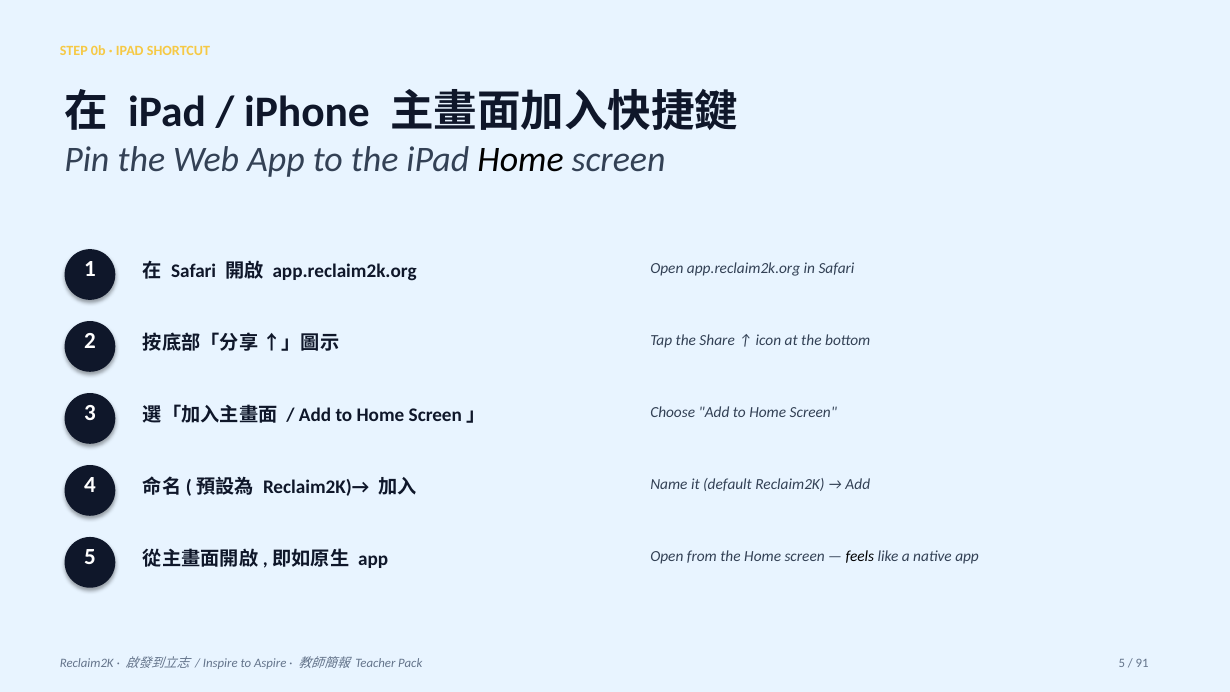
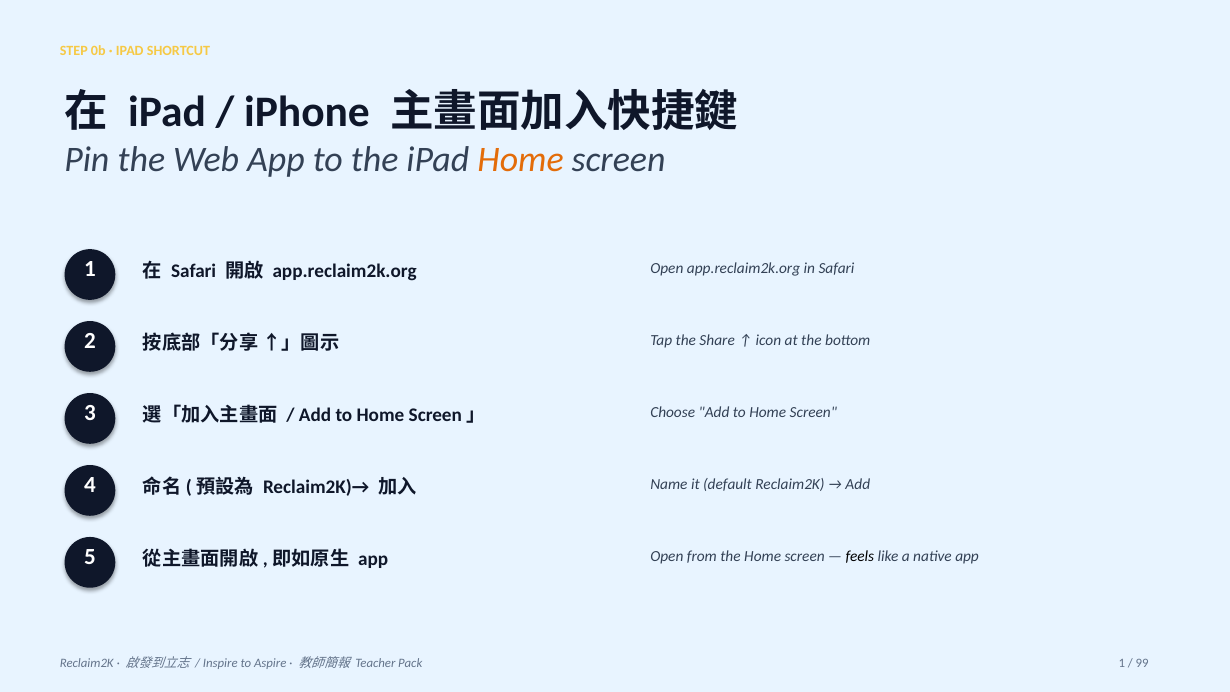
Home at (521, 159) colour: black -> orange
Pack 5: 5 -> 1
91: 91 -> 99
